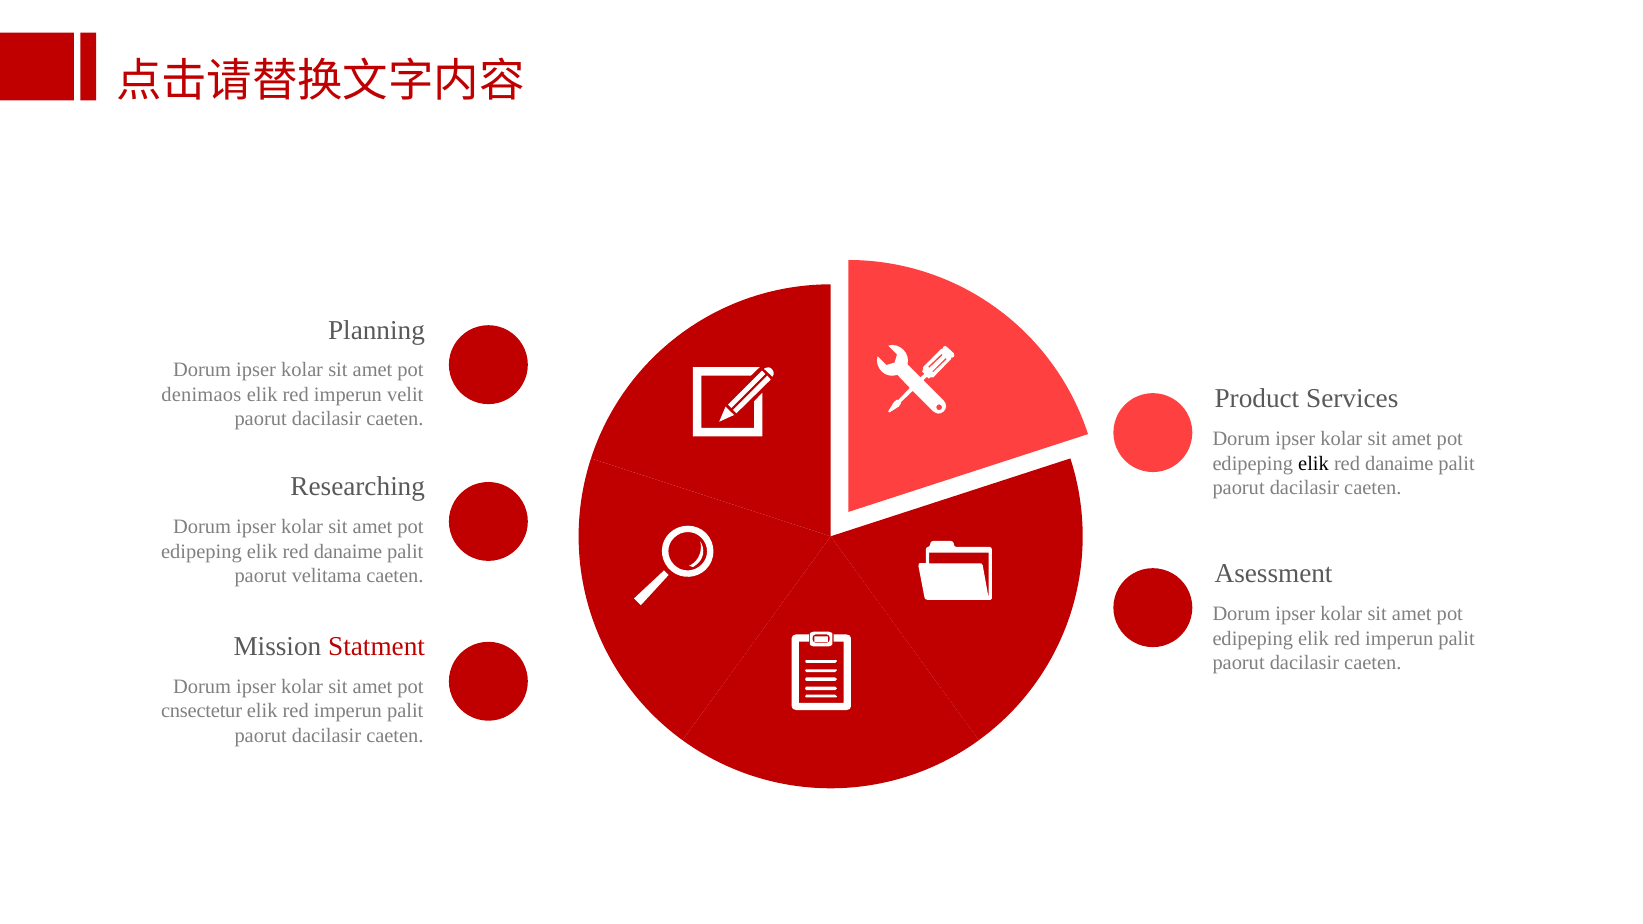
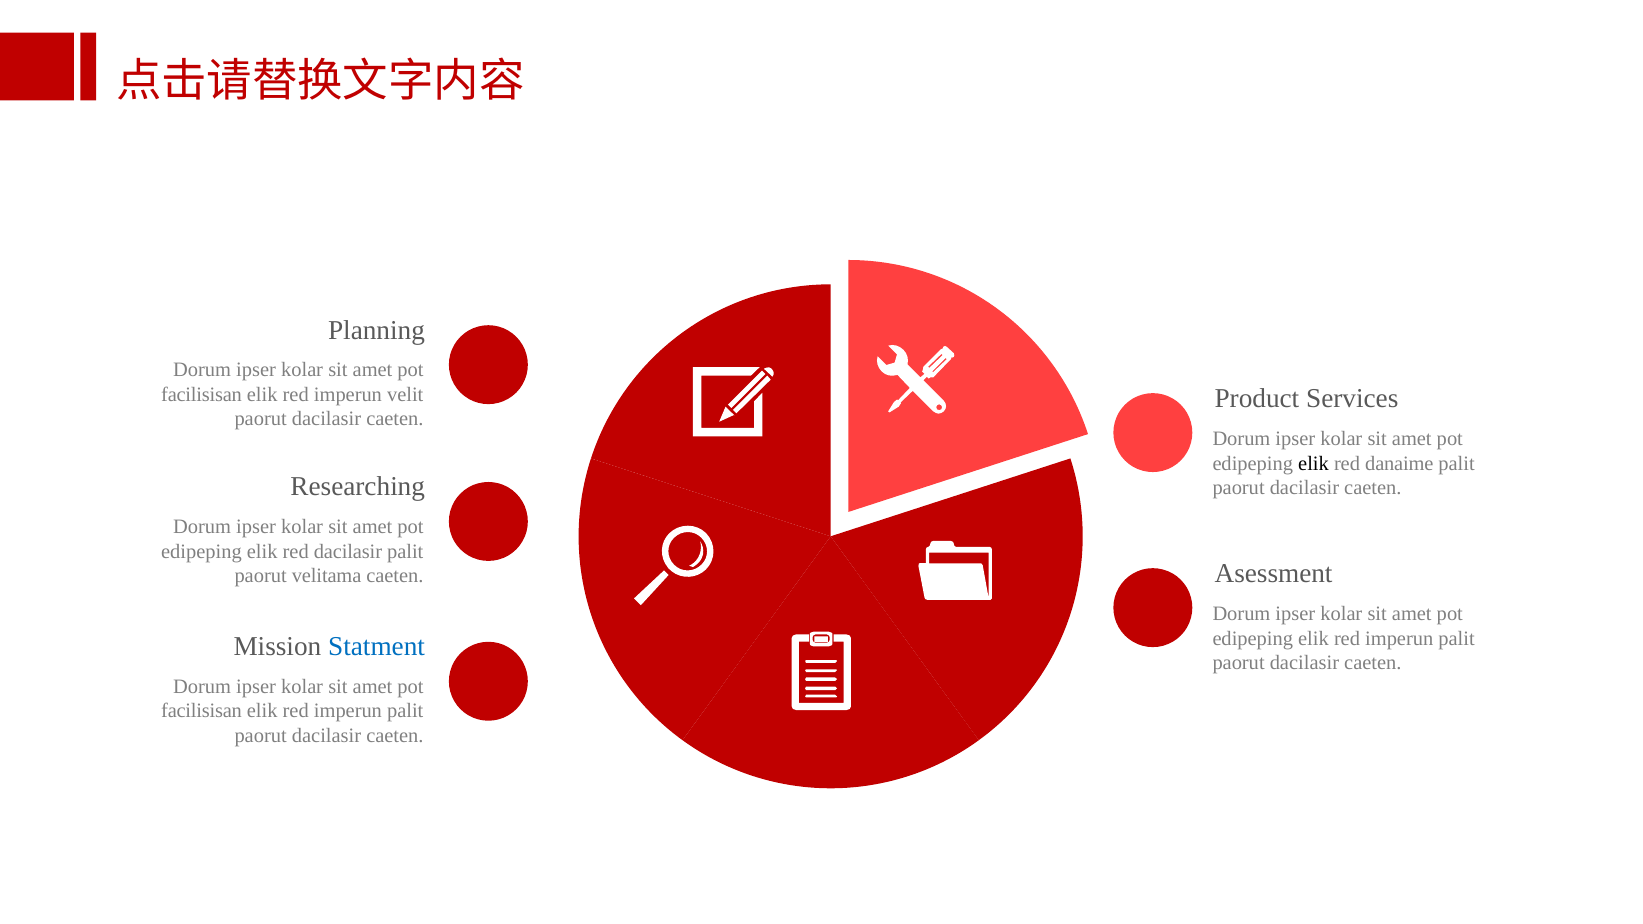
denimaos at (201, 395): denimaos -> facilisisan
danaime at (348, 551): danaime -> dacilasir
Statment colour: red -> blue
cnsectetur at (202, 711): cnsectetur -> facilisisan
